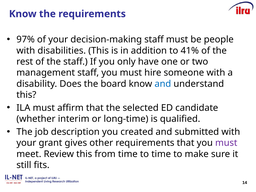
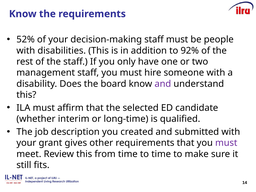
97%: 97% -> 52%
41%: 41% -> 92%
and at (163, 84) colour: blue -> purple
